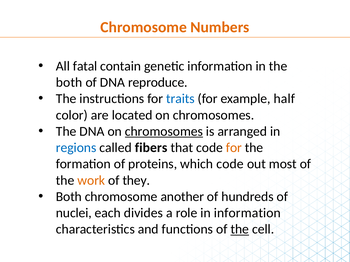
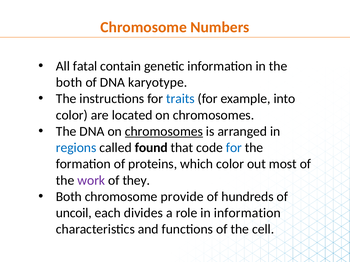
reproduce: reproduce -> karyotype
half: half -> into
fibers: fibers -> found
for at (234, 148) colour: orange -> blue
which code: code -> color
work colour: orange -> purple
another: another -> provide
nuclei: nuclei -> uncoil
the at (240, 230) underline: present -> none
